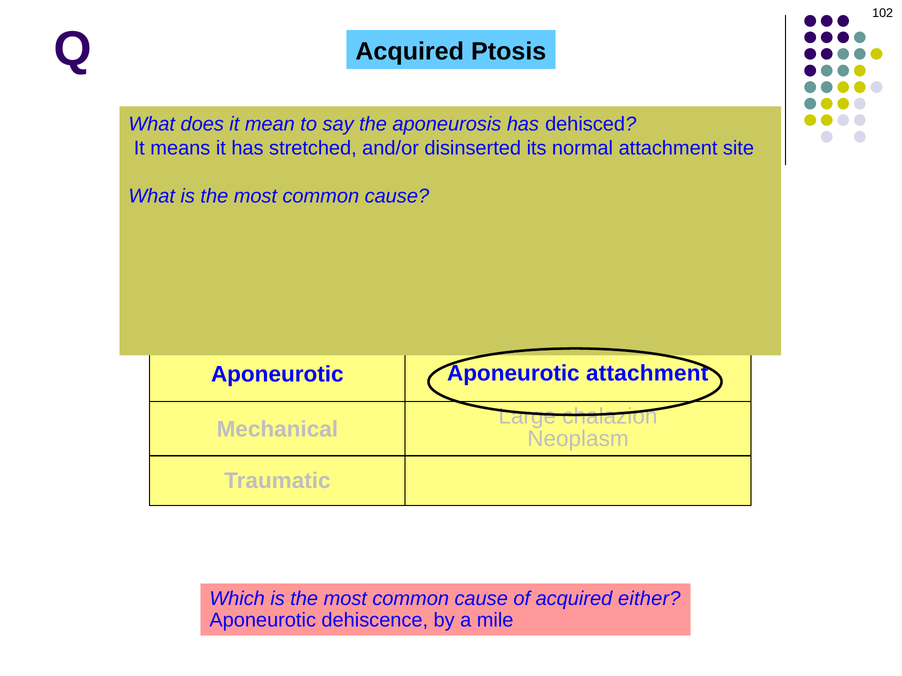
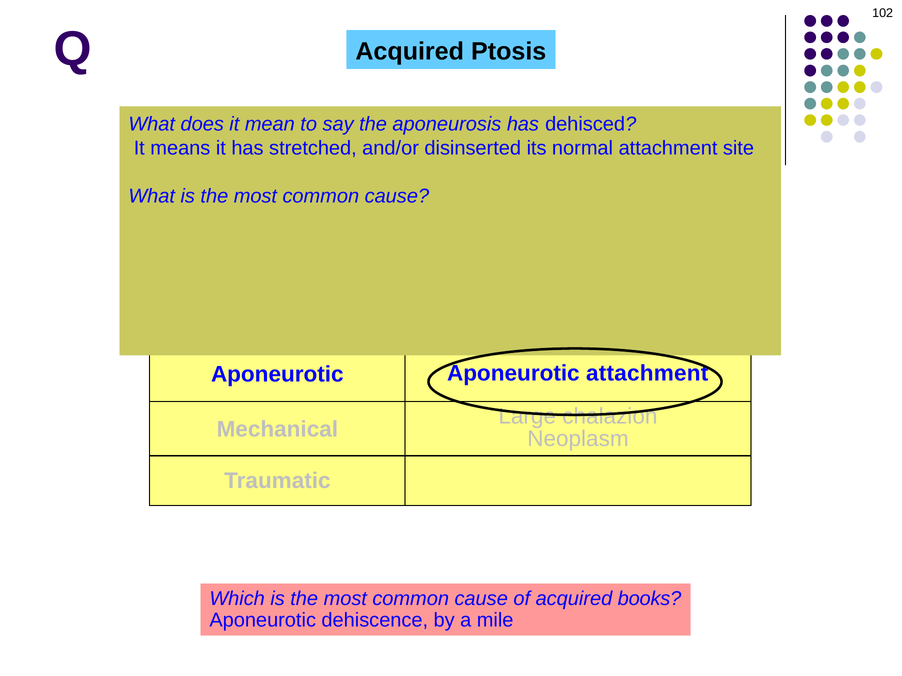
either: either -> books
